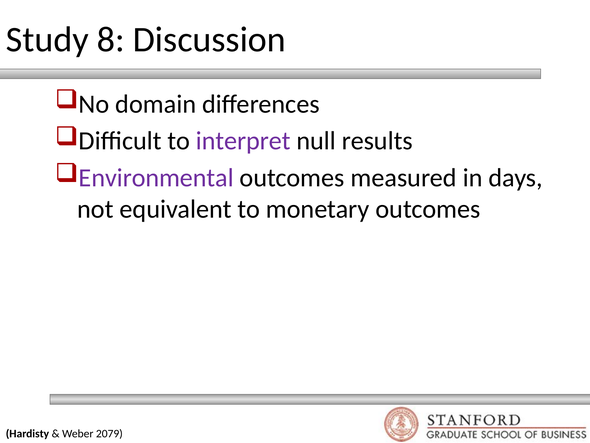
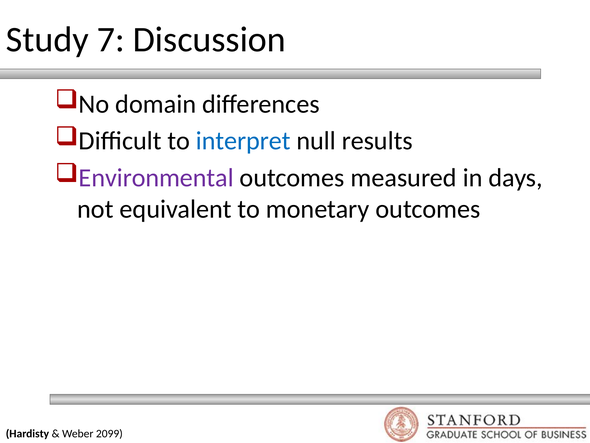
8: 8 -> 7
interpret colour: purple -> blue
2079: 2079 -> 2099
